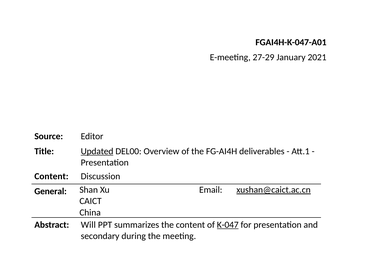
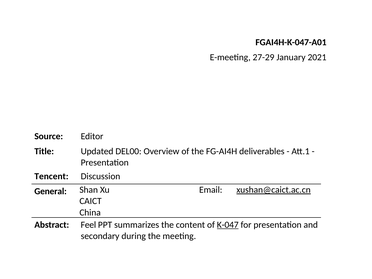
Updated underline: present -> none
Content at (51, 176): Content -> Tencent
Will: Will -> Feel
